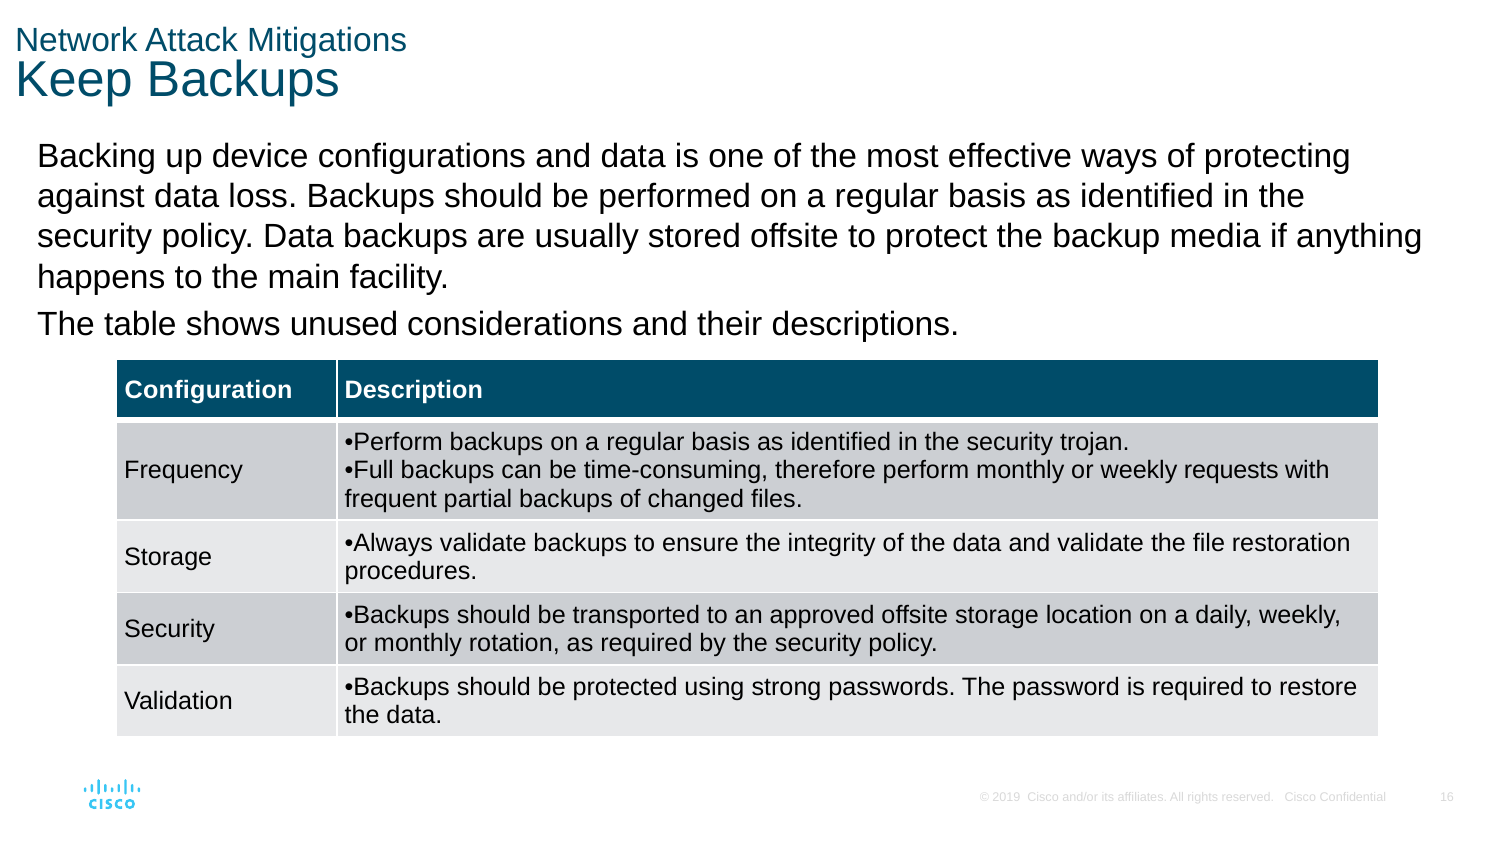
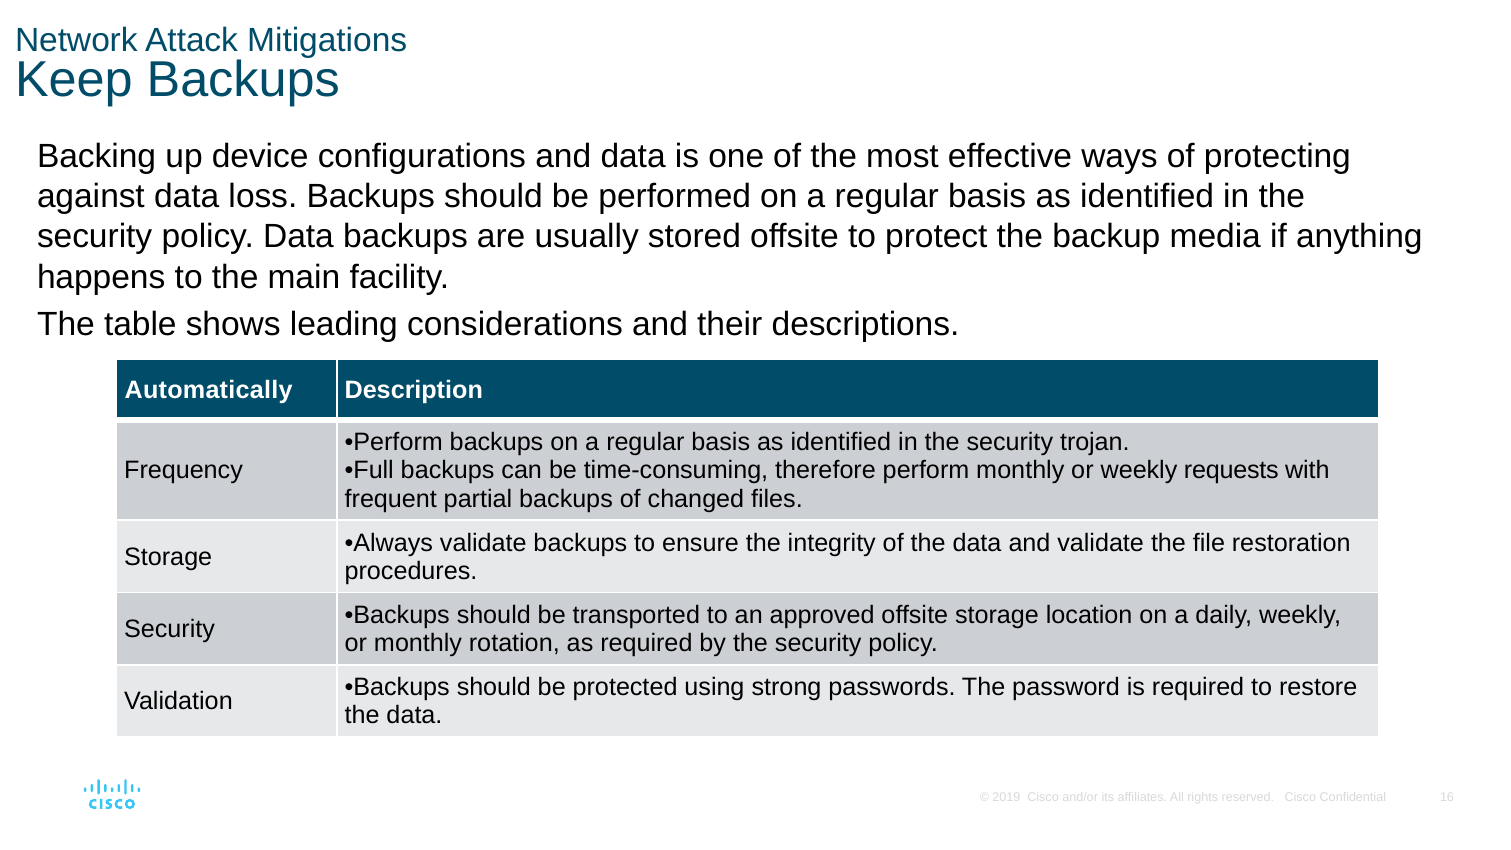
unused: unused -> leading
Configuration: Configuration -> Automatically
